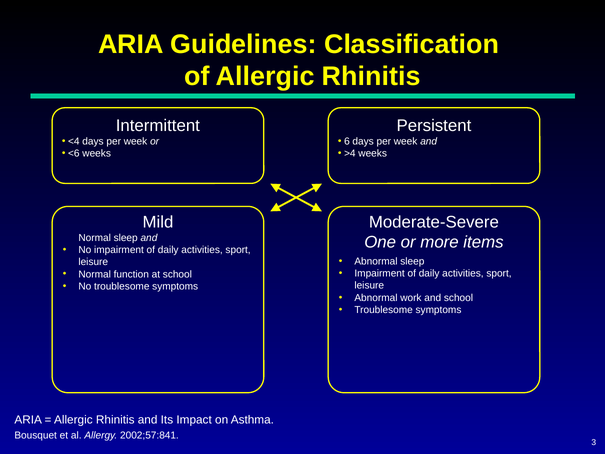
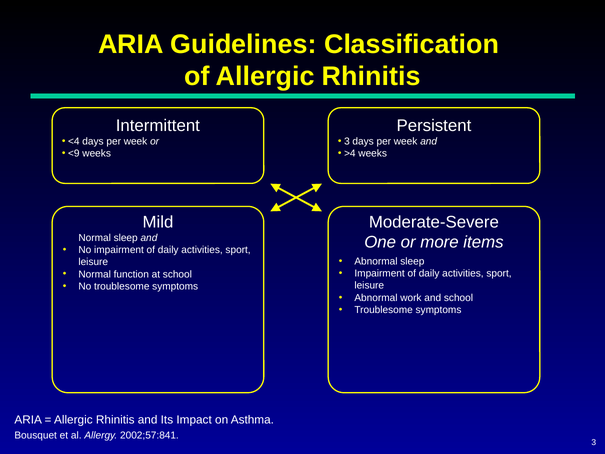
6 at (347, 141): 6 -> 3
<6: <6 -> <9
